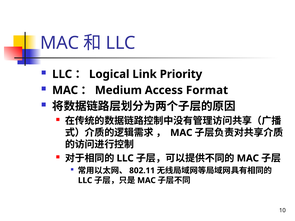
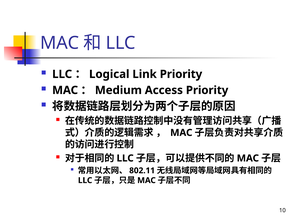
Access Format: Format -> Priority
